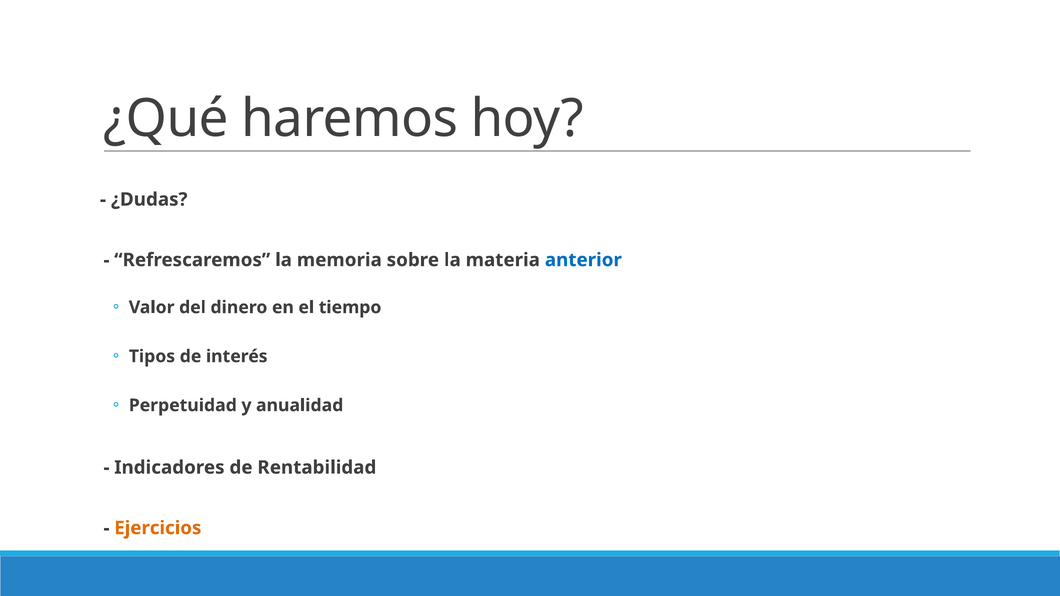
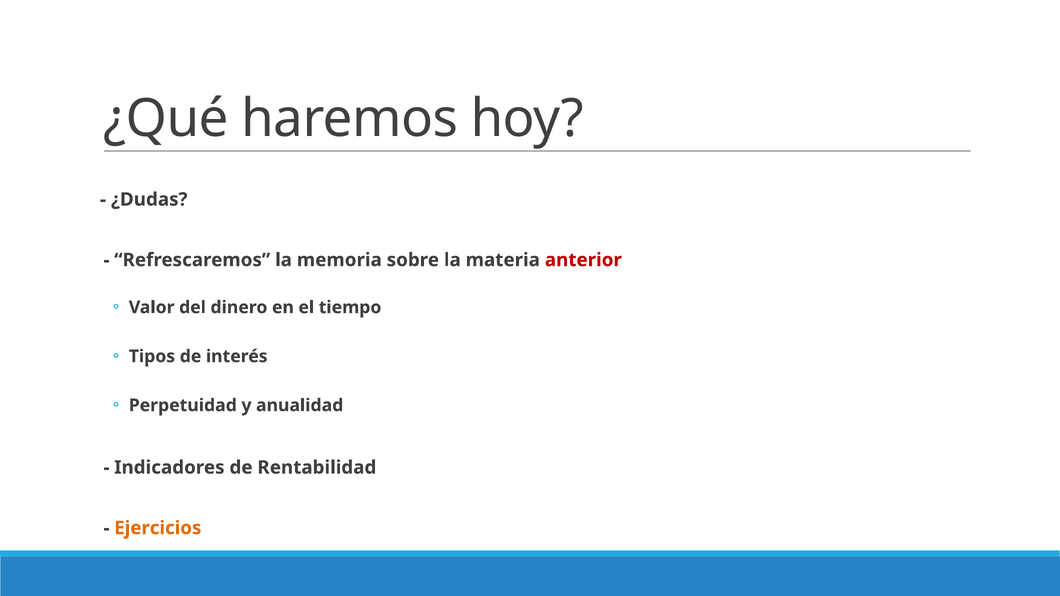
anterior colour: blue -> red
